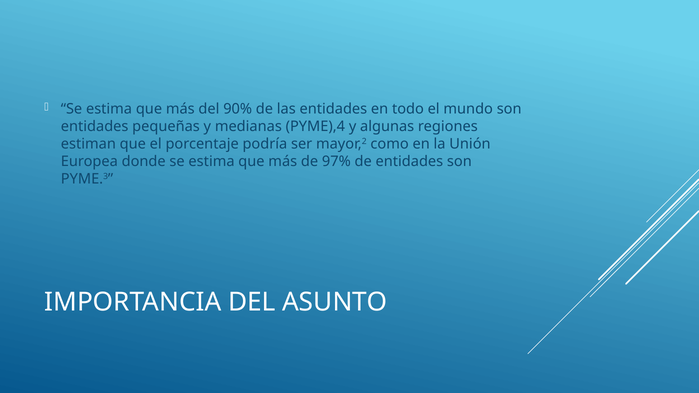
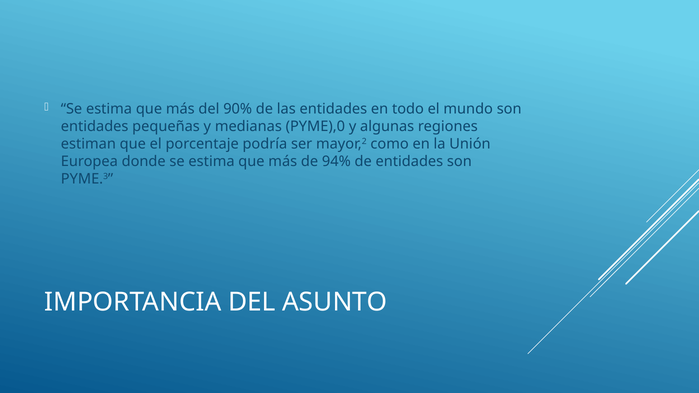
PYME),4: PYME),4 -> PYME),0
97%: 97% -> 94%
